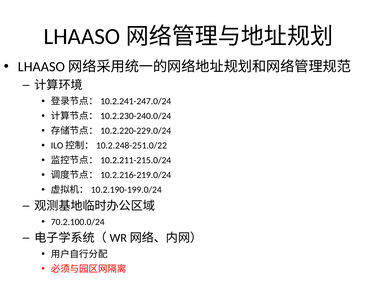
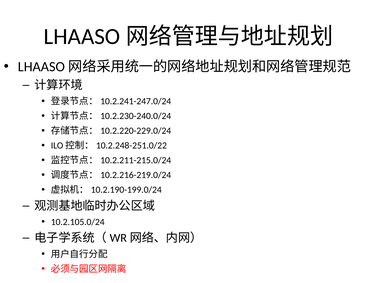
70.2.100.0/24: 70.2.100.0/24 -> 10.2.105.0/24
